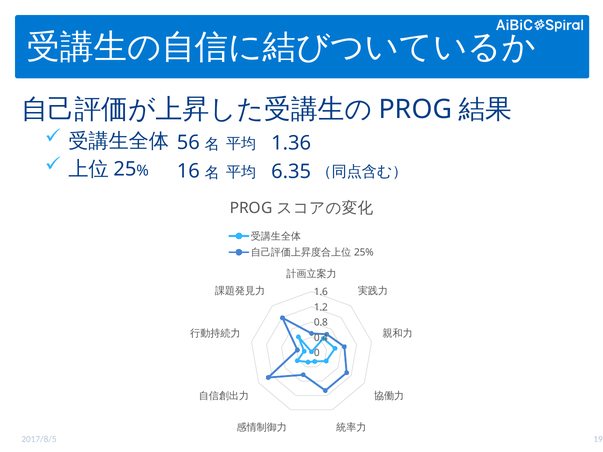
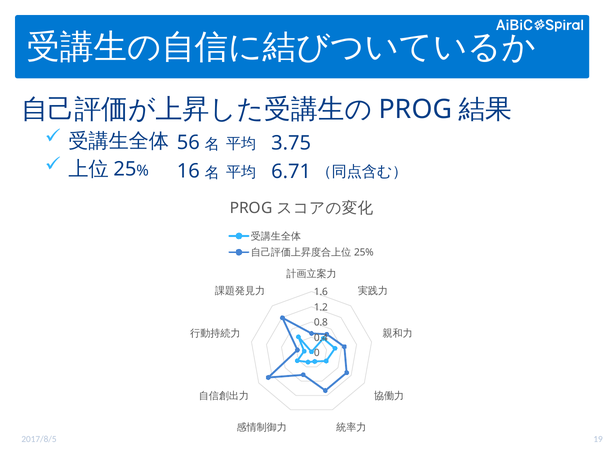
1.36: 1.36 -> 3.75
6.35: 6.35 -> 6.71
